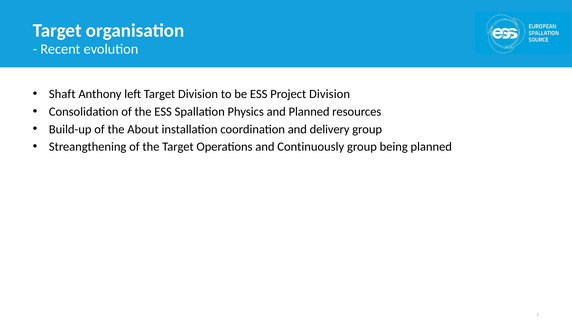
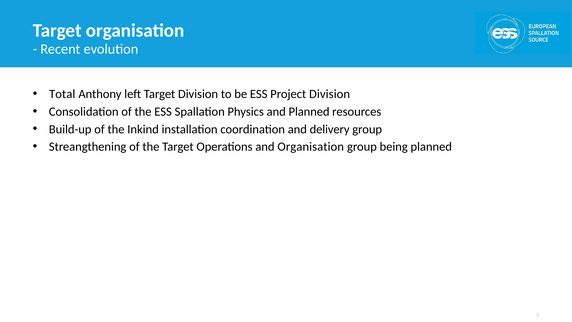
Shaft: Shaft -> Total
About: About -> Inkind
and Continuously: Continuously -> Organisation
